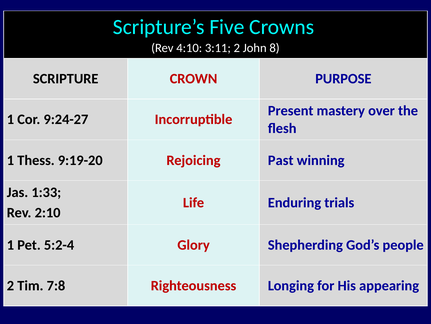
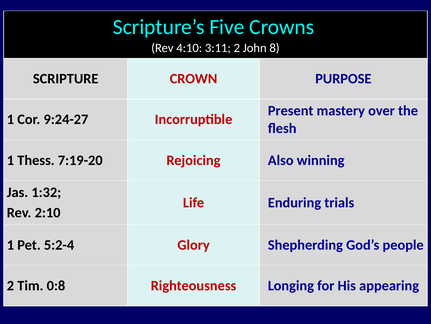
9:19-20: 9:19-20 -> 7:19-20
Past: Past -> Also
1:33: 1:33 -> 1:32
7:8: 7:8 -> 0:8
